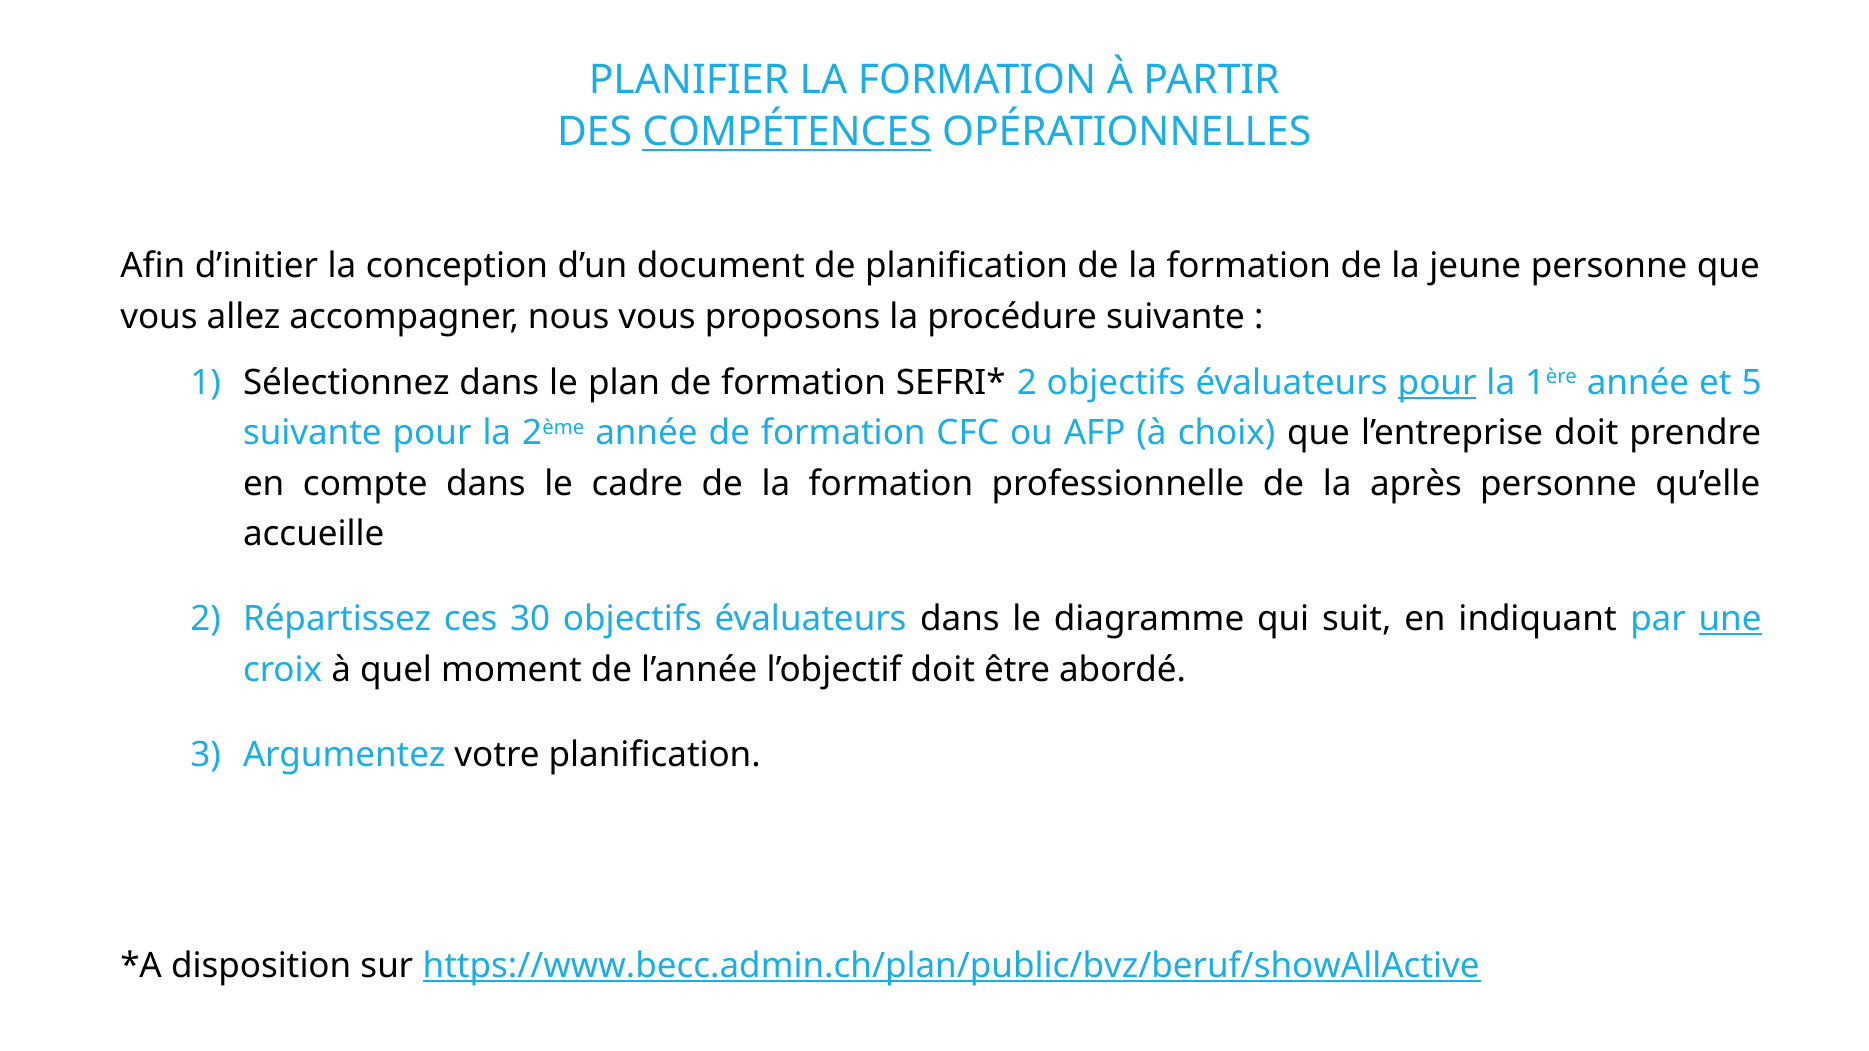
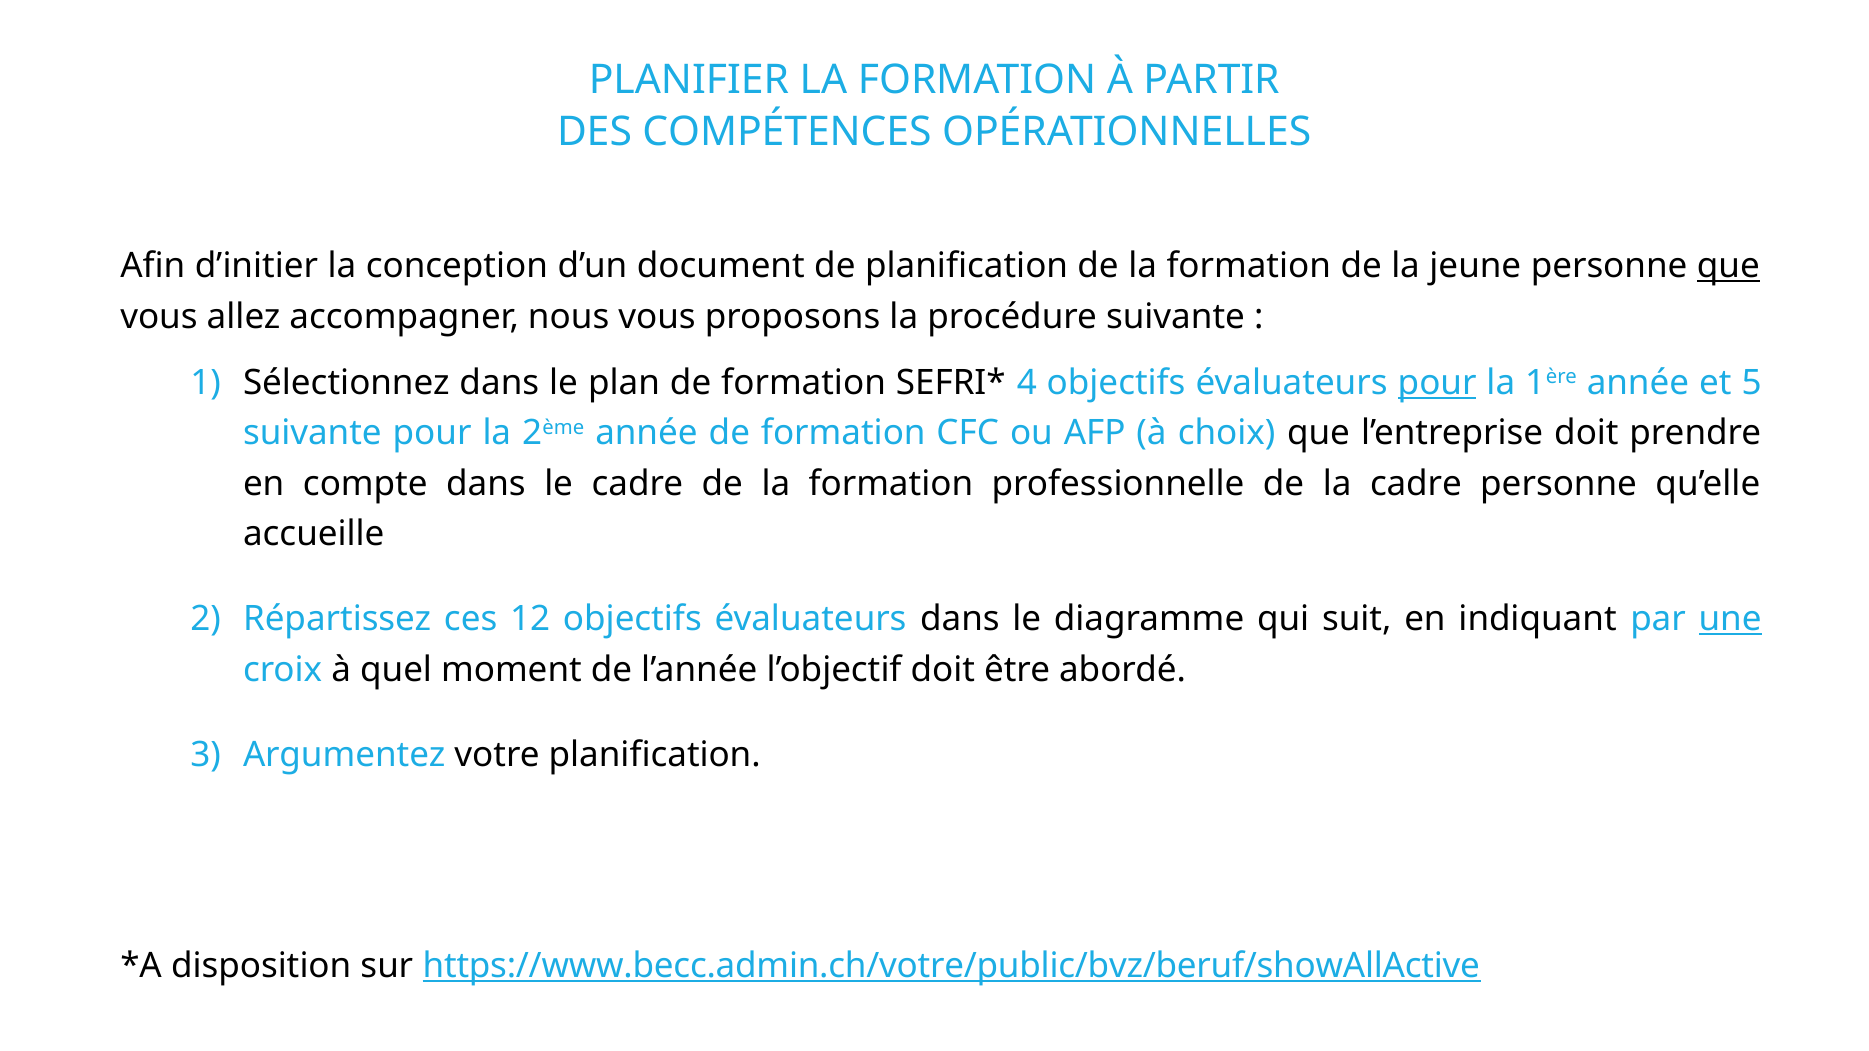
COMPÉTENCES underline: present -> none
que at (1728, 266) underline: none -> present
2 at (1027, 383): 2 -> 4
la après: après -> cadre
30: 30 -> 12
https://www.becc.admin.ch/plan/public/bvz/beruf/showAllActive: https://www.becc.admin.ch/plan/public/bvz/beruf/showAllActive -> https://www.becc.admin.ch/votre/public/bvz/beruf/showAllActive
